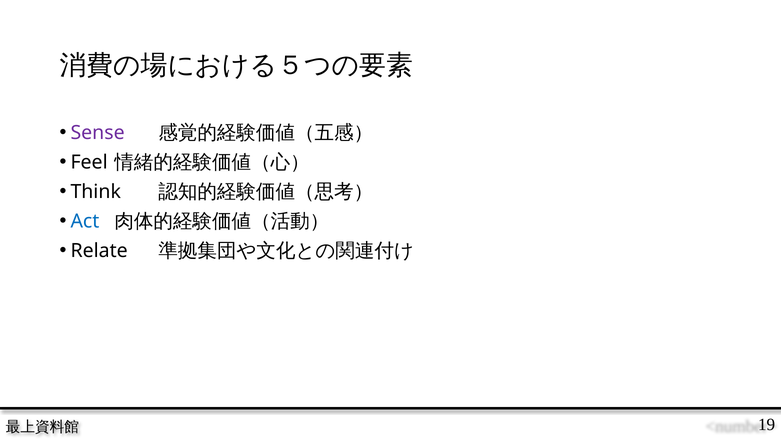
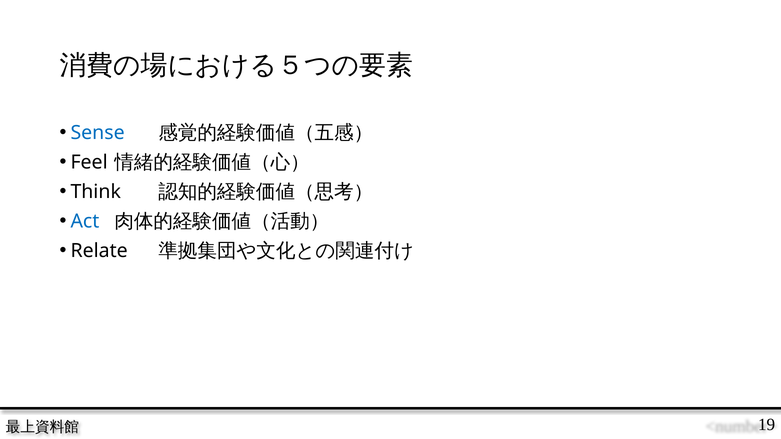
Sense colour: purple -> blue
